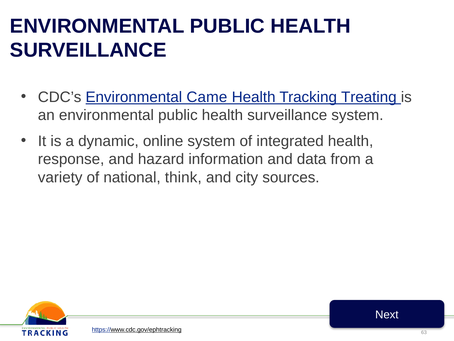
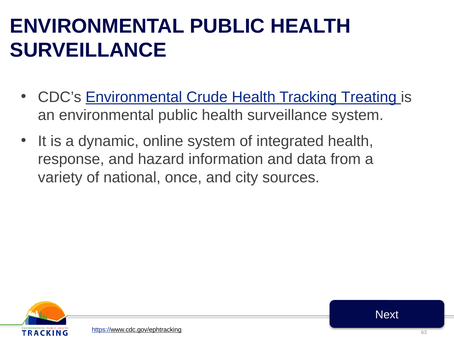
Came: Came -> Crude
think: think -> once
